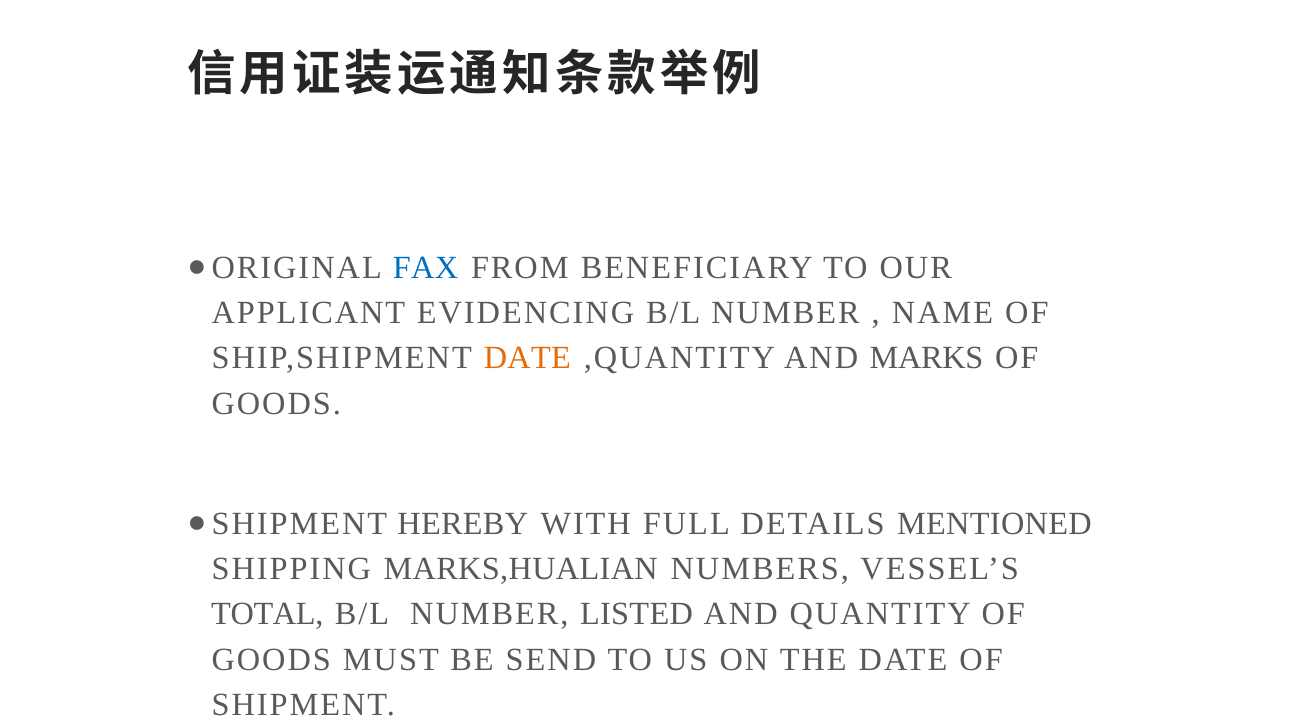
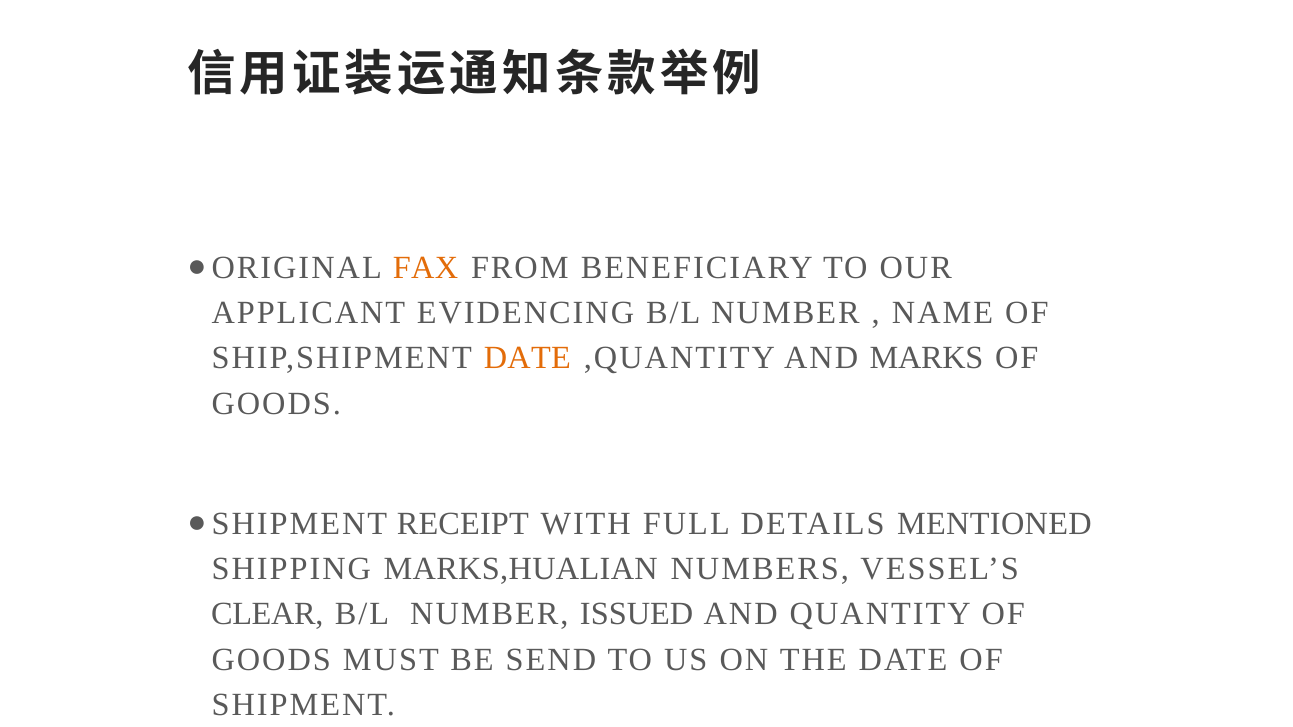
FAX colour: blue -> orange
HEREBY: HEREBY -> RECEIPT
TOTAL: TOTAL -> CLEAR
LISTED: LISTED -> ISSUED
